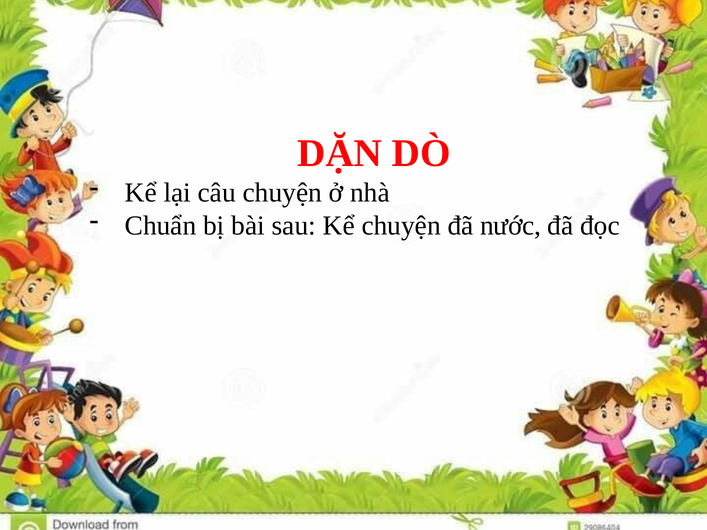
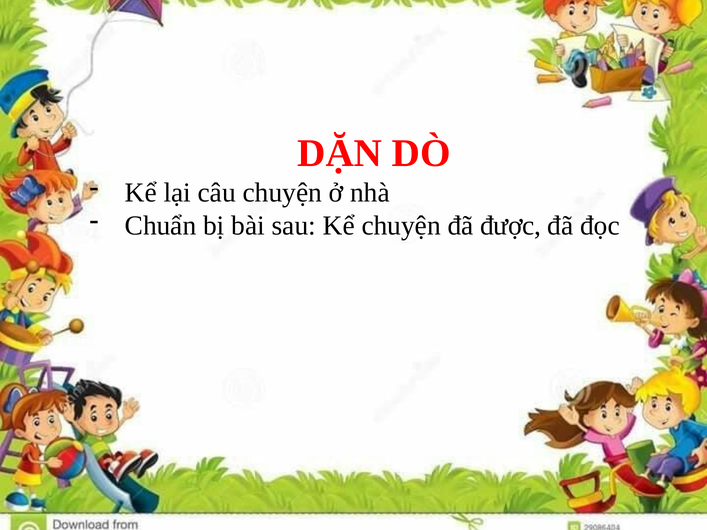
nước: nước -> được
